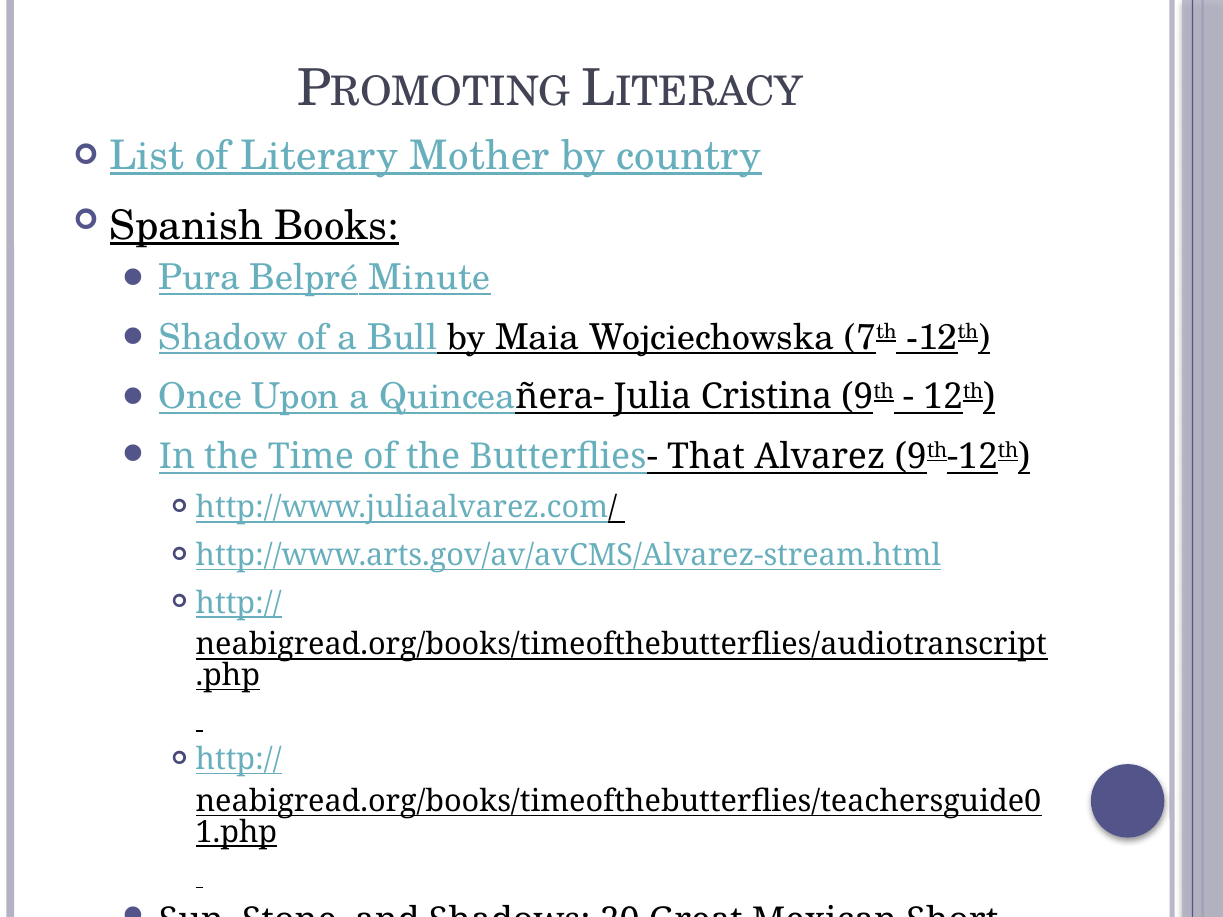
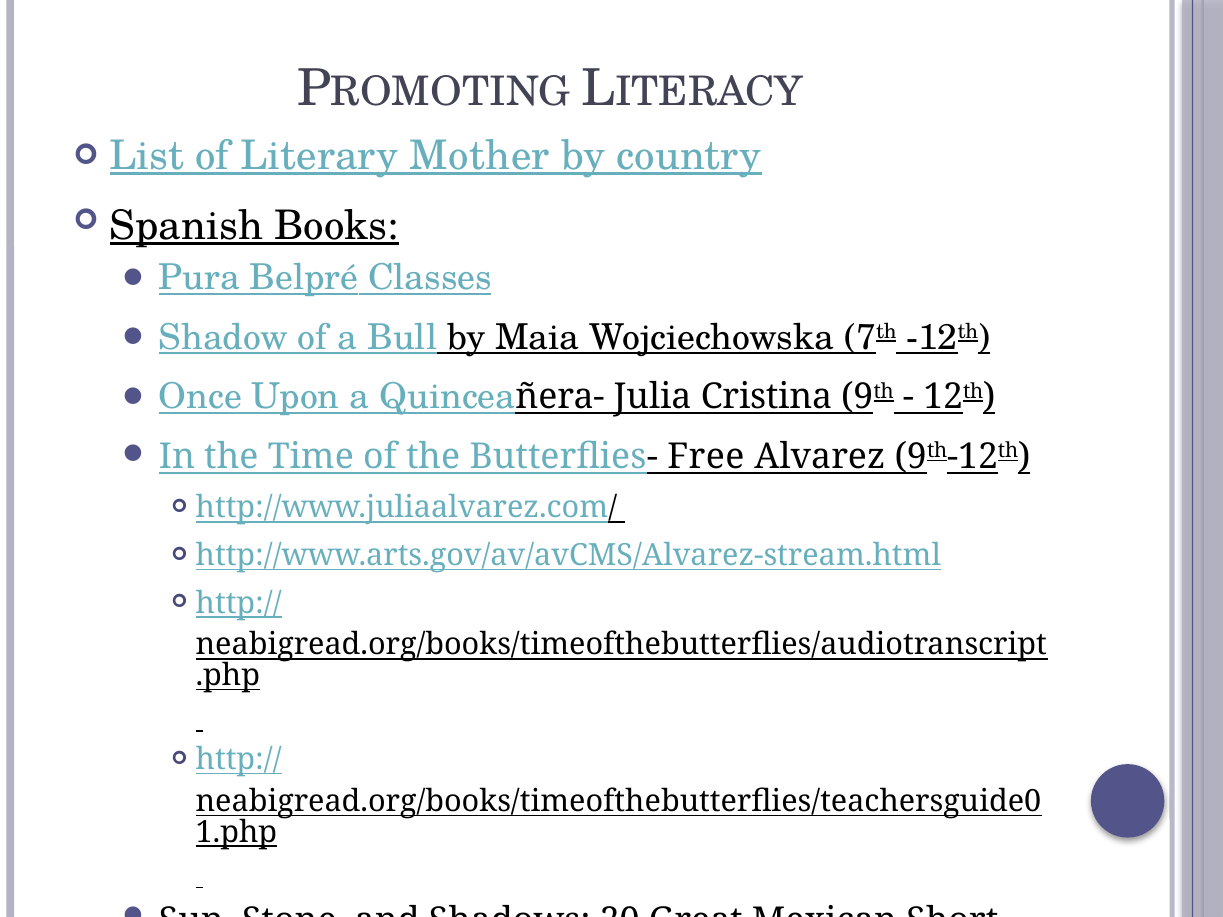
Minute: Minute -> Classes
That: That -> Free
